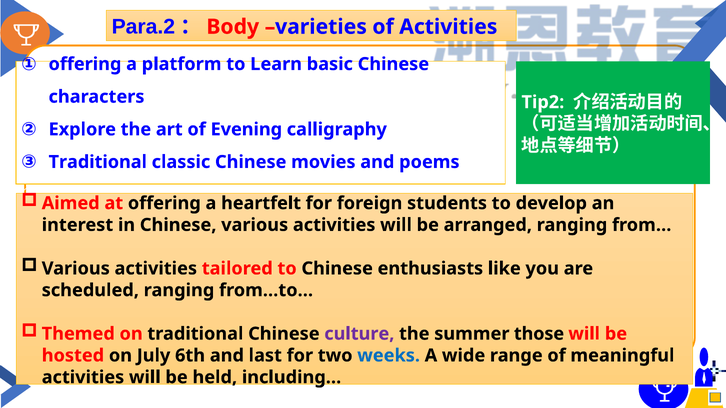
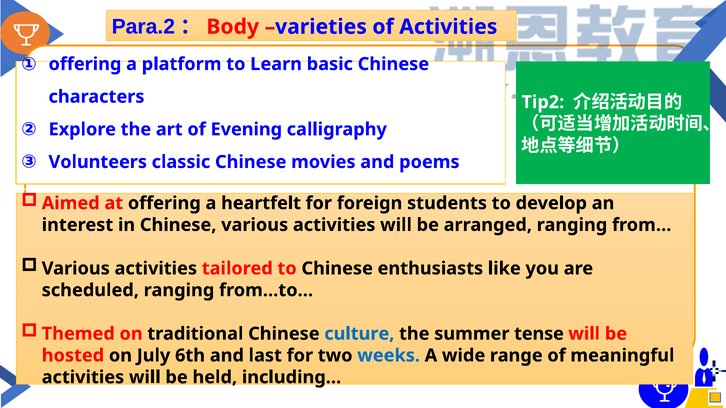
Traditional at (98, 162): Traditional -> Volunteers
culture colour: purple -> blue
those: those -> tense
